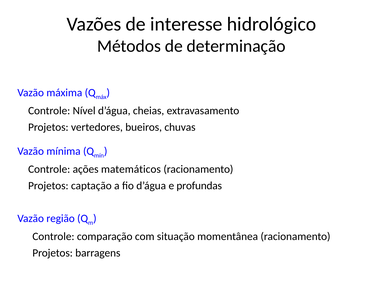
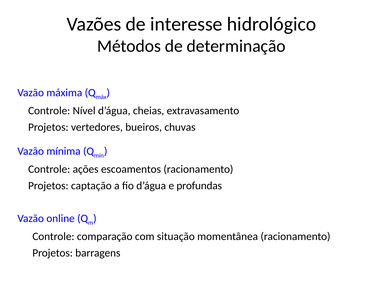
matemáticos: matemáticos -> escoamentos
região: região -> online
